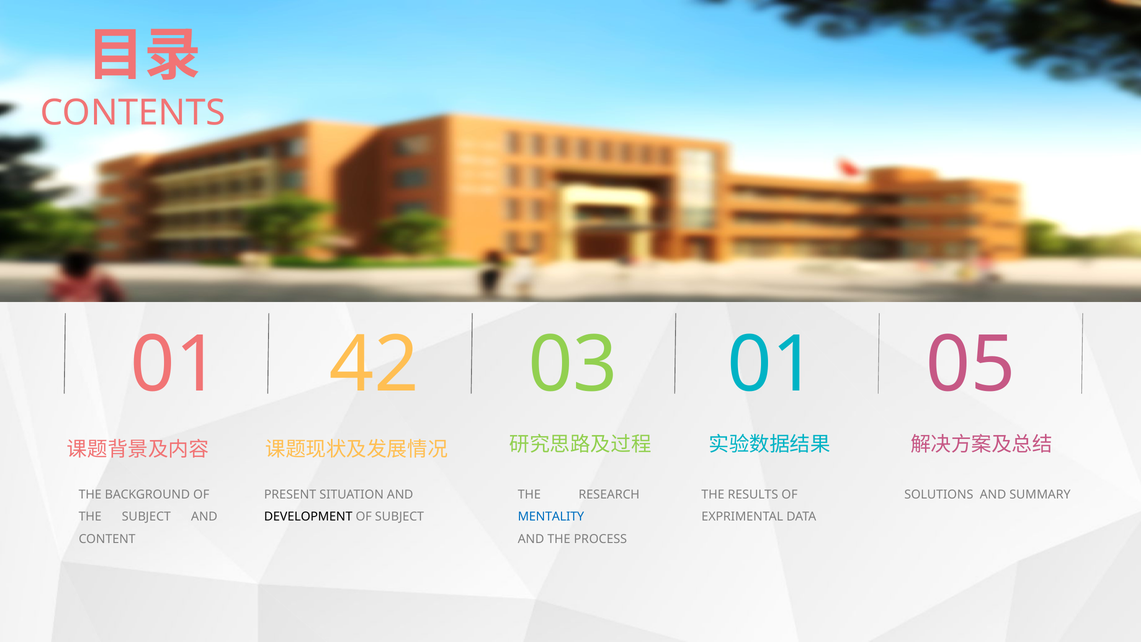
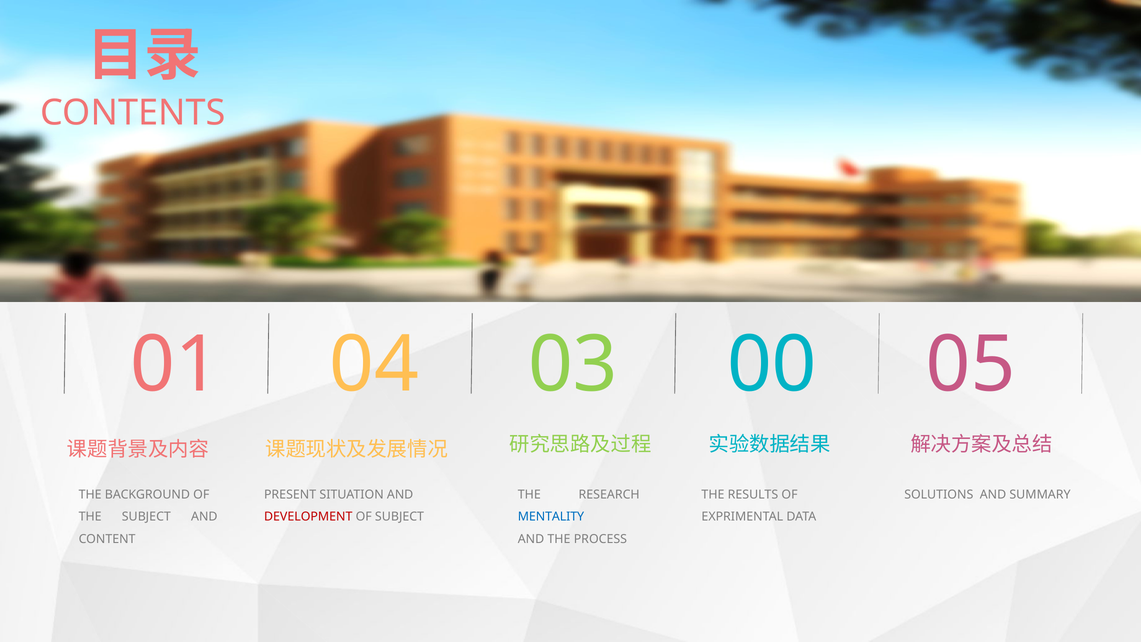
42: 42 -> 04
03 01: 01 -> 00
DEVELOPMENT colour: black -> red
